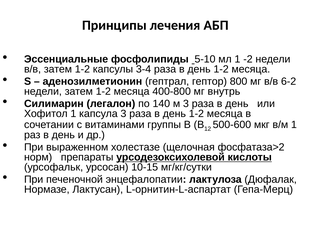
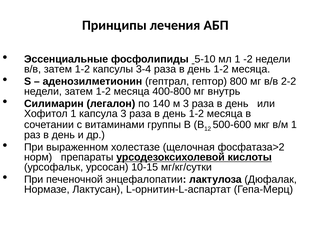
6-2: 6-2 -> 2-2
